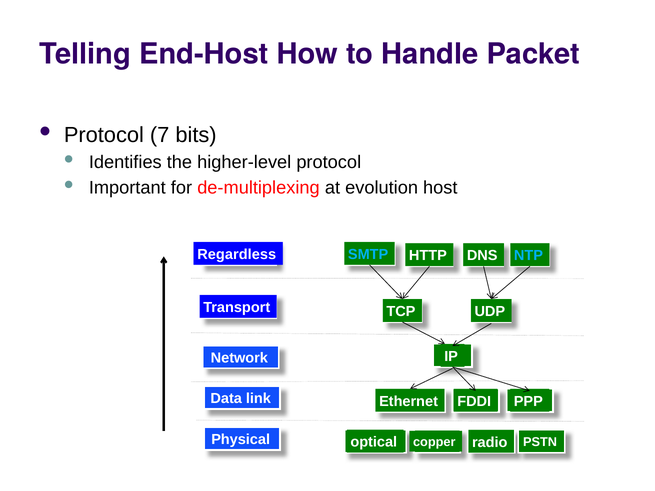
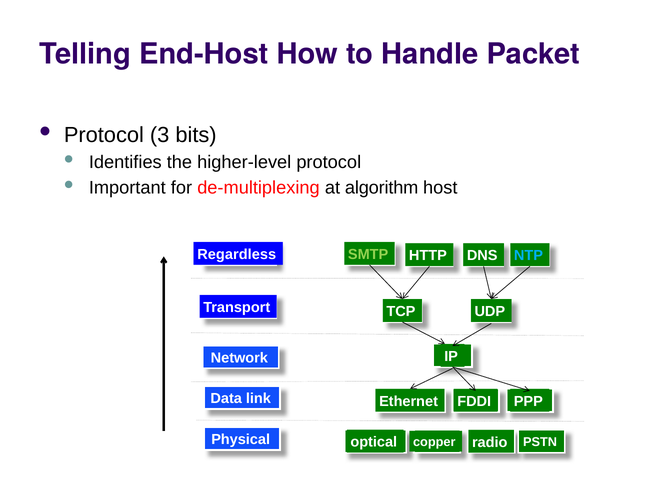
7: 7 -> 3
evolution: evolution -> algorithm
SMTP colour: light blue -> light green
